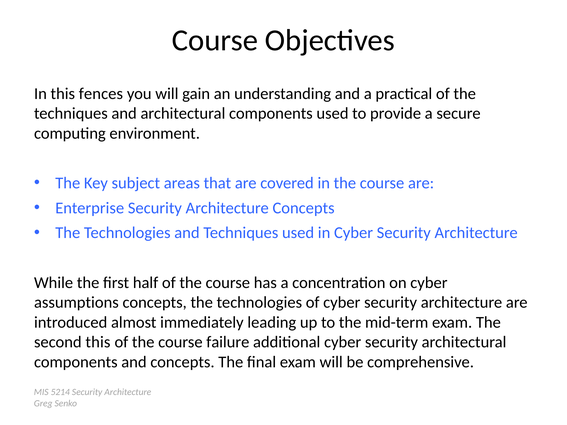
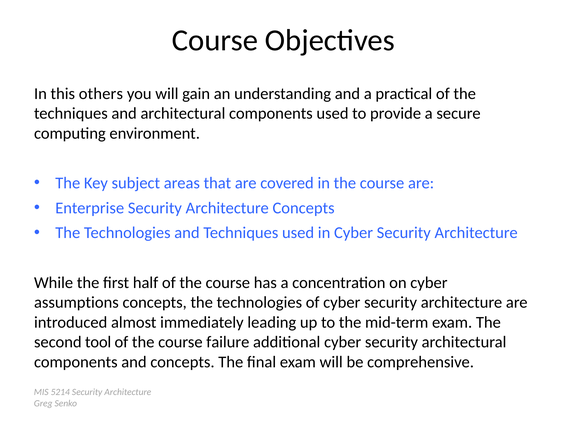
fences: fences -> others
second this: this -> tool
